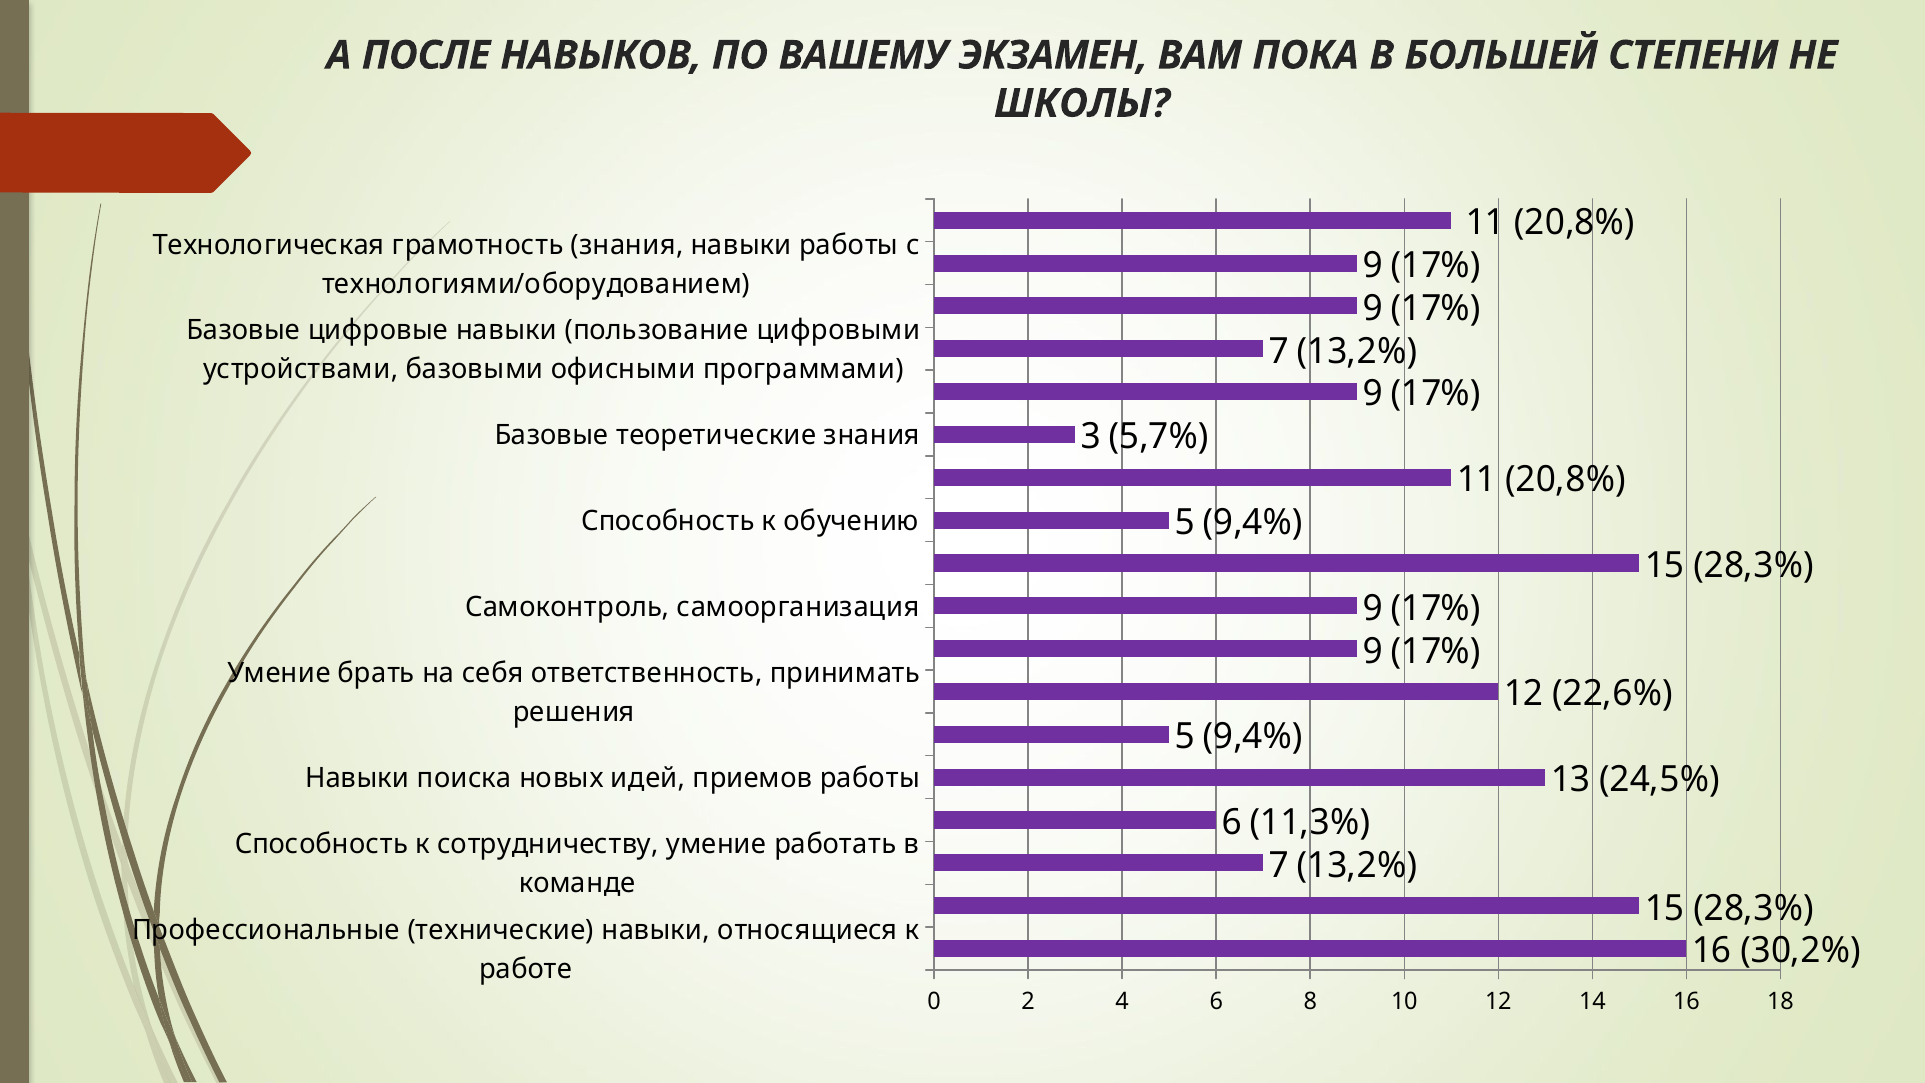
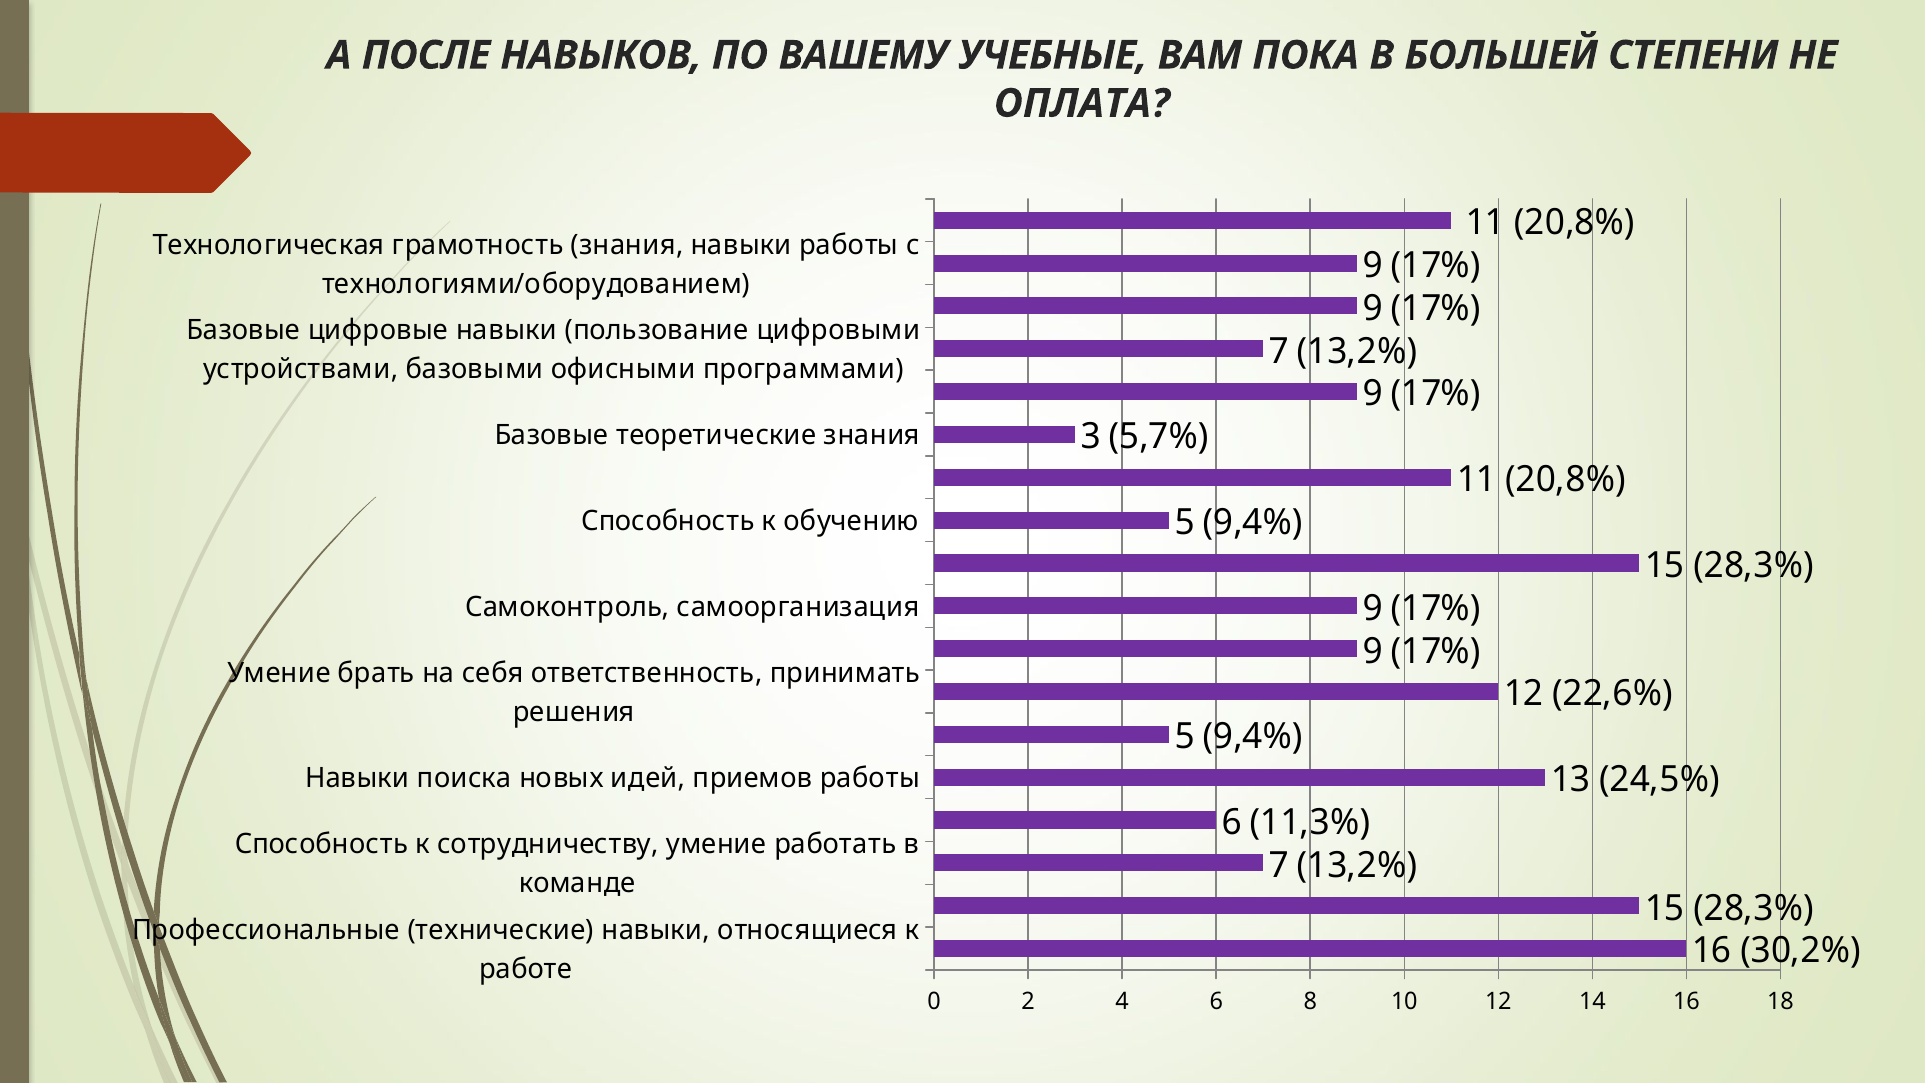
ЭКЗАМЕН: ЭКЗАМЕН -> УЧЕБНЫЕ
ШКОЛЫ: ШКОЛЫ -> ОПЛАТА
